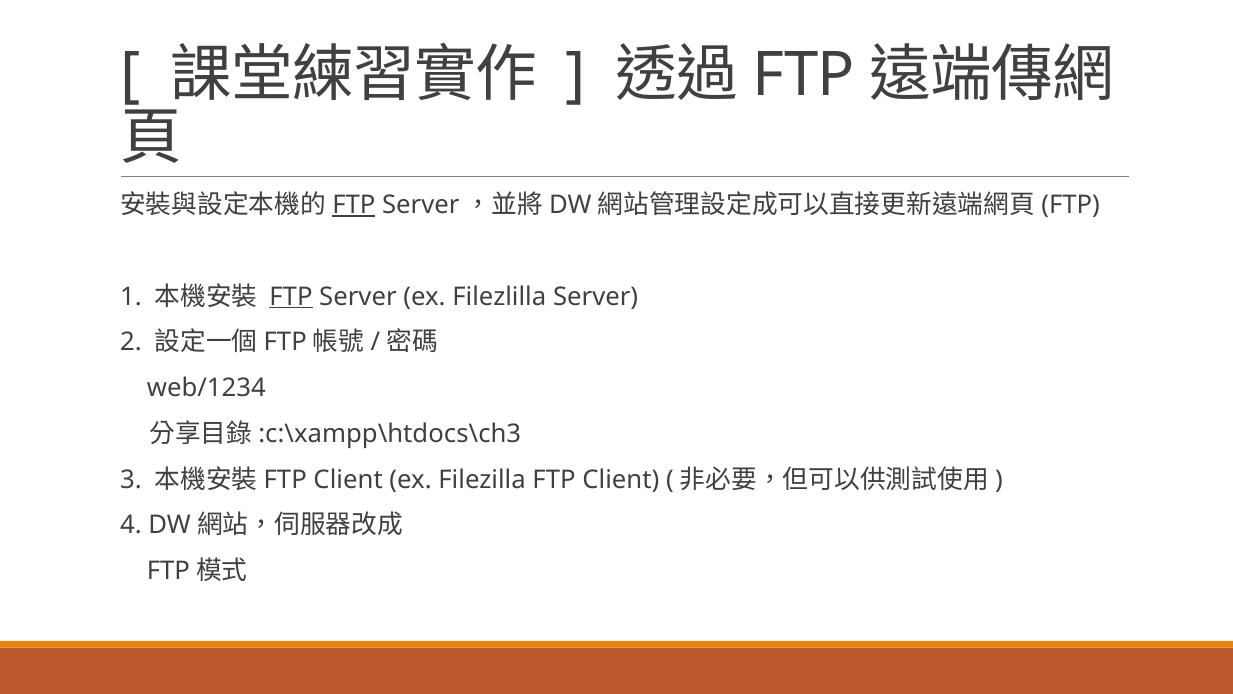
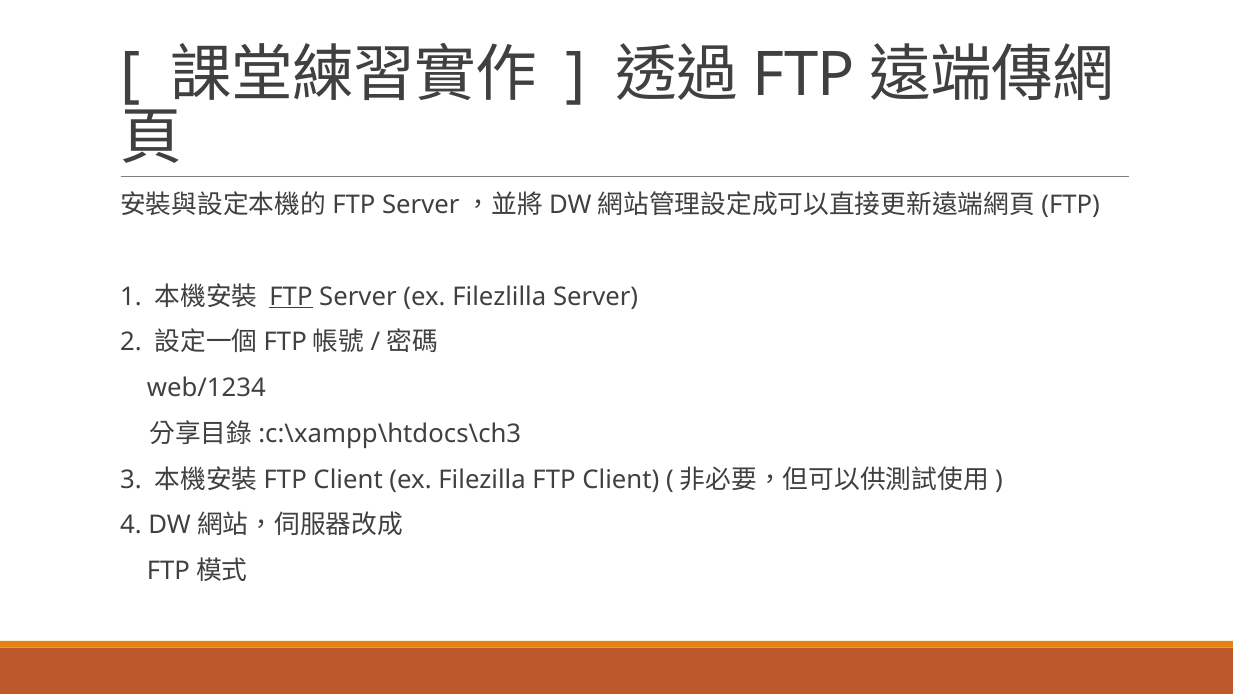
FTP at (354, 205) underline: present -> none
